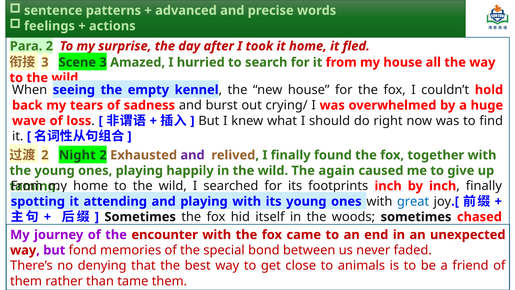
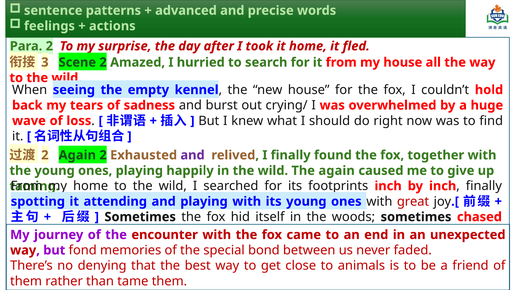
3 Scene 3: 3 -> 2
2 Night: Night -> Again
great colour: blue -> red
